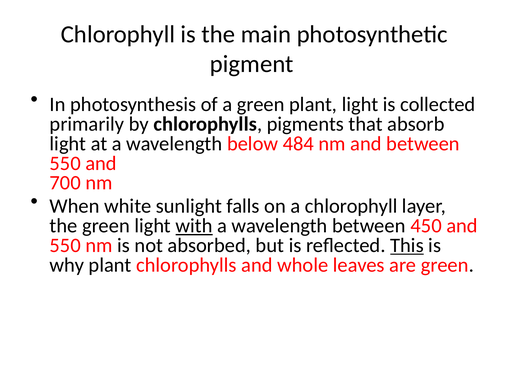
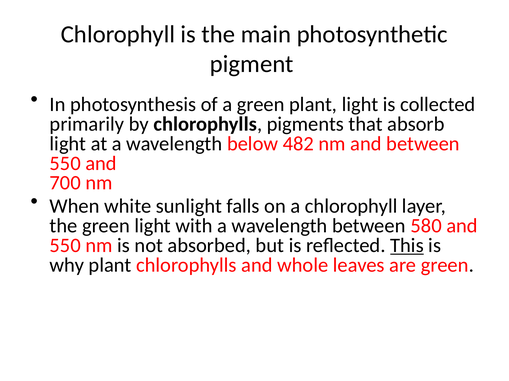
484: 484 -> 482
with underline: present -> none
450: 450 -> 580
